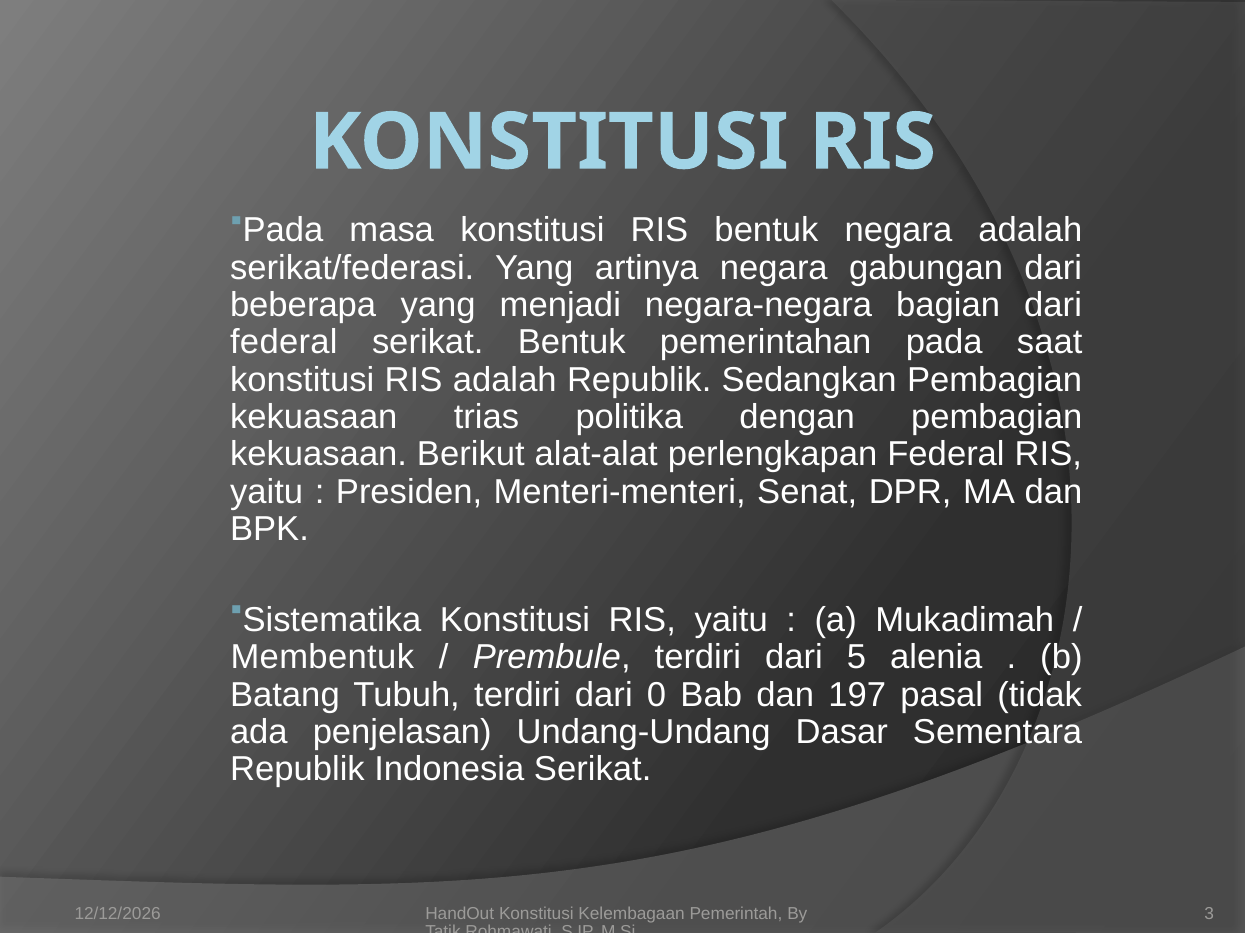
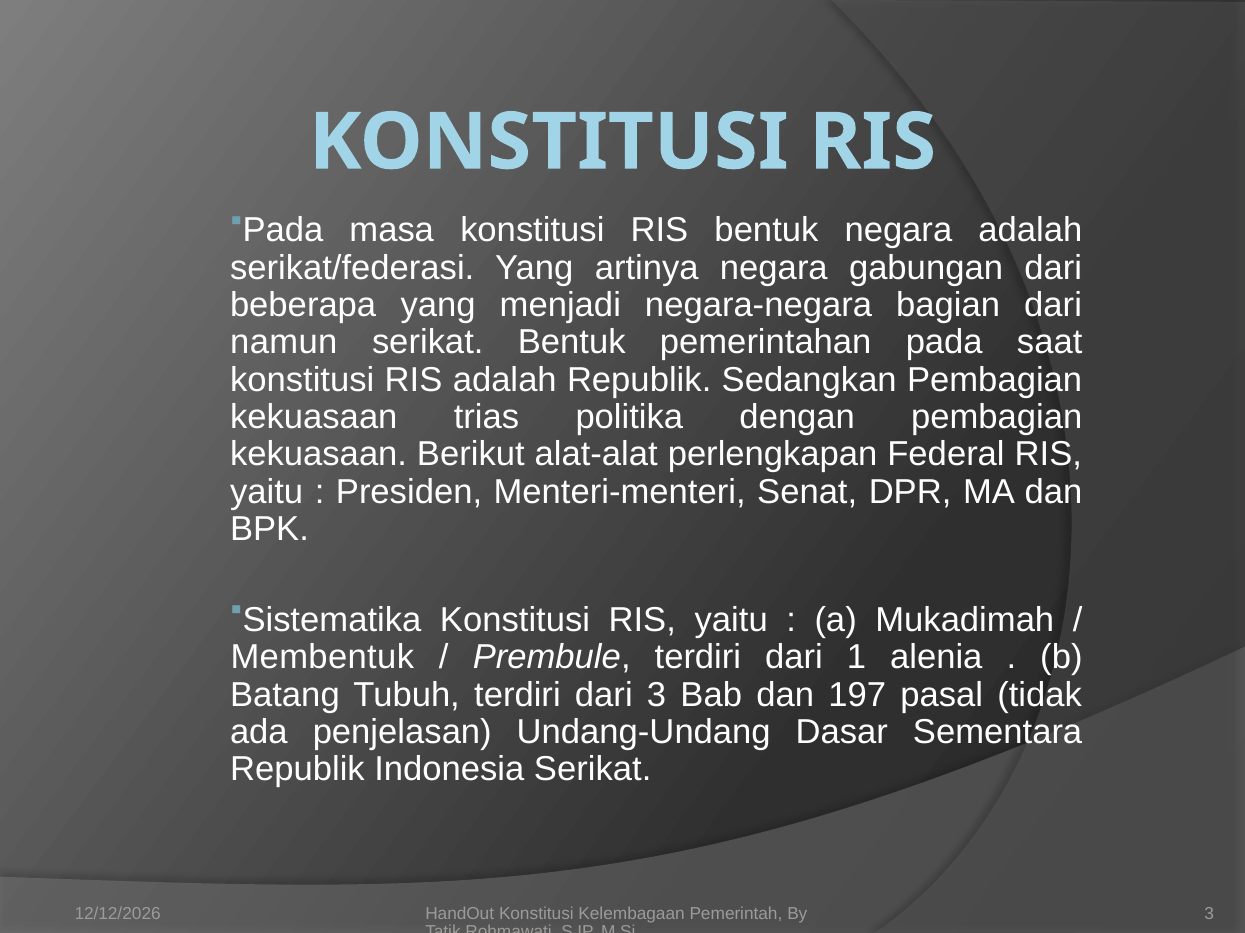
federal at (284, 343): federal -> namun
5: 5 -> 1
dari 0: 0 -> 3
